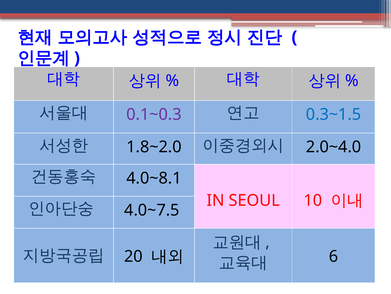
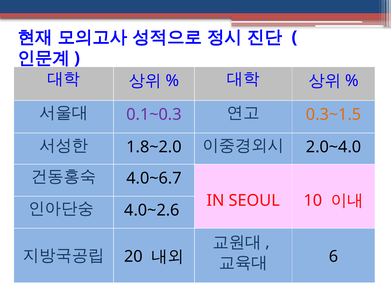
0.3~1.5 colour: blue -> orange
4.0~8.1: 4.0~8.1 -> 4.0~6.7
4.0~7.5: 4.0~7.5 -> 4.0~2.6
